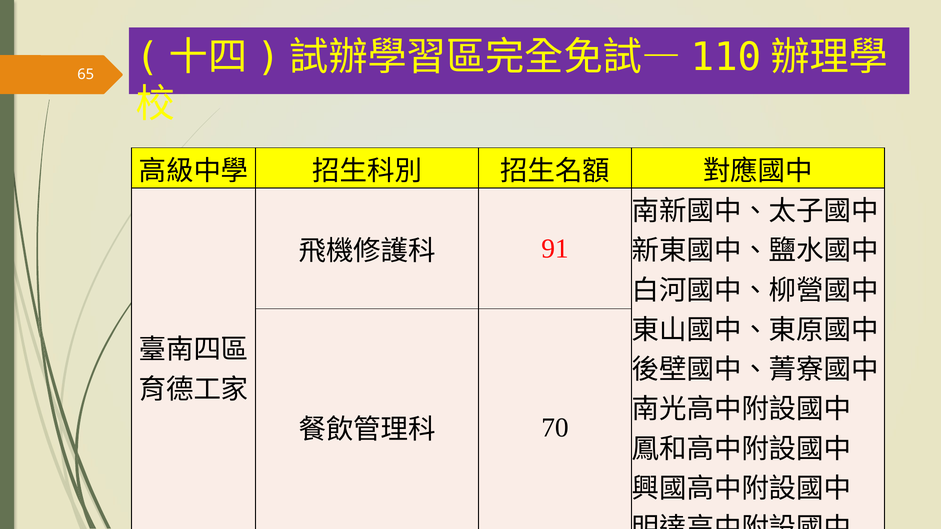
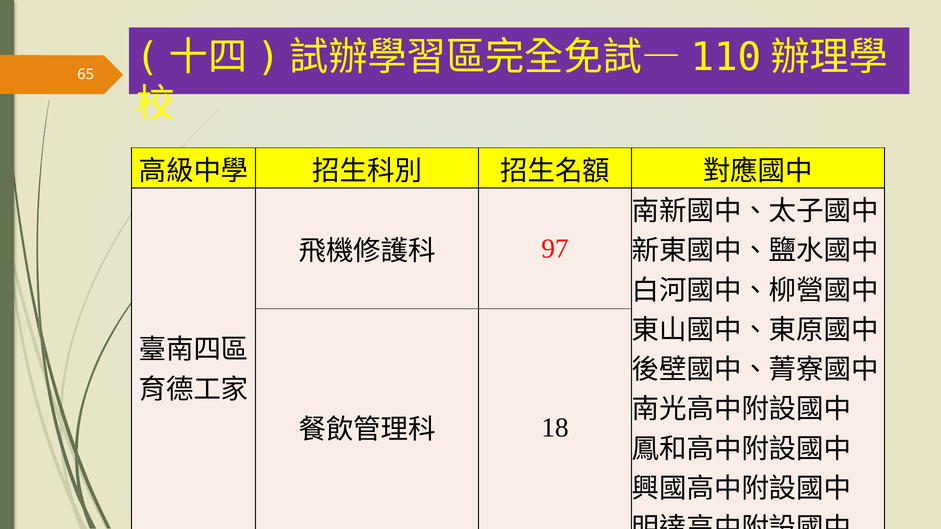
91: 91 -> 97
70: 70 -> 18
